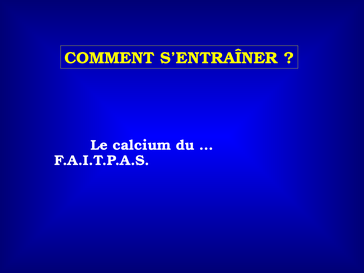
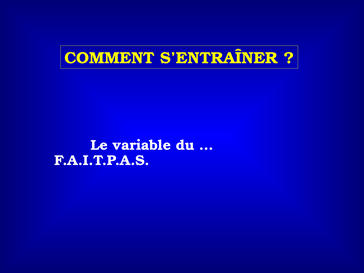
calcium: calcium -> variable
